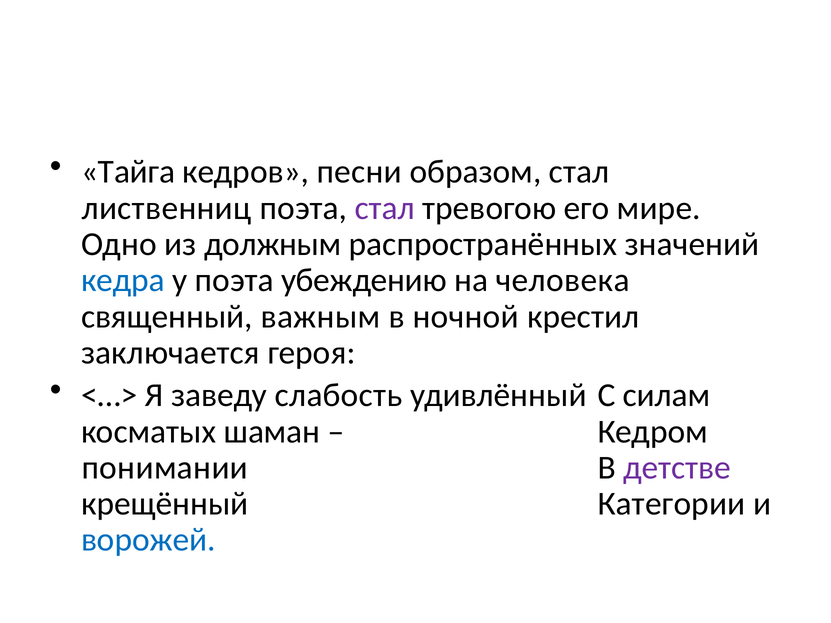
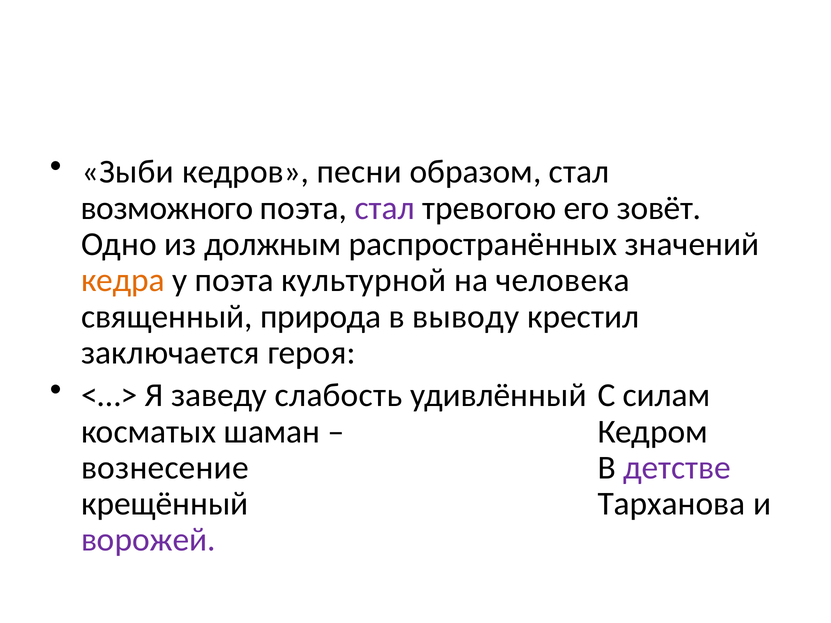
Тайга: Тайга -> Зыби
лиственниц: лиственниц -> возможного
мире: мире -> зовёт
кедра colour: blue -> orange
убеждению: убеждению -> культурной
важным: важным -> природа
ночной: ночной -> выводу
понимании: понимании -> вознесение
Категории: Категории -> Тарханова
ворожей colour: blue -> purple
